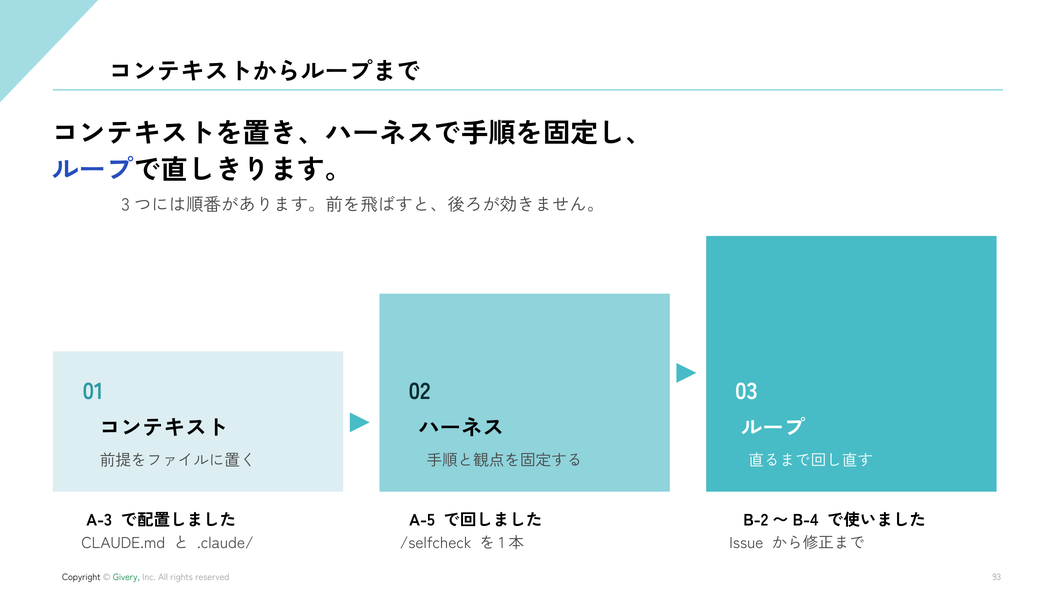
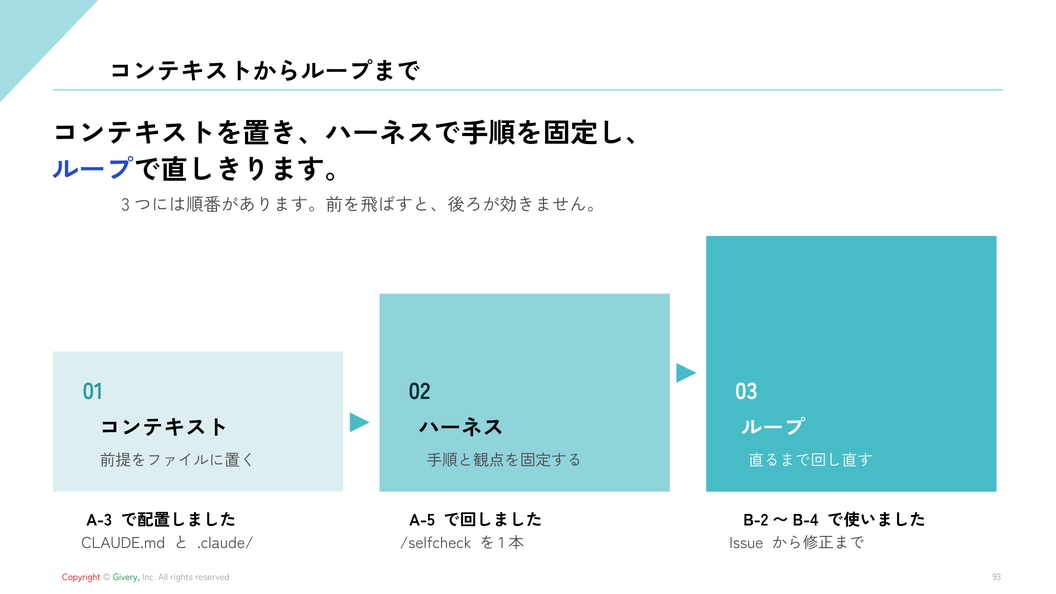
Copyright colour: black -> red
